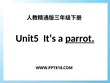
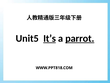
It’s underline: none -> present
